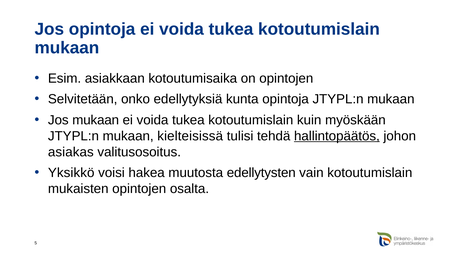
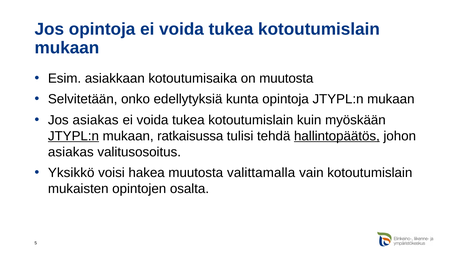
on opintojen: opintojen -> muutosta
Jos mukaan: mukaan -> asiakas
JTYPL:n at (73, 136) underline: none -> present
kielteisissä: kielteisissä -> ratkaisussa
edellytysten: edellytysten -> valittamalla
